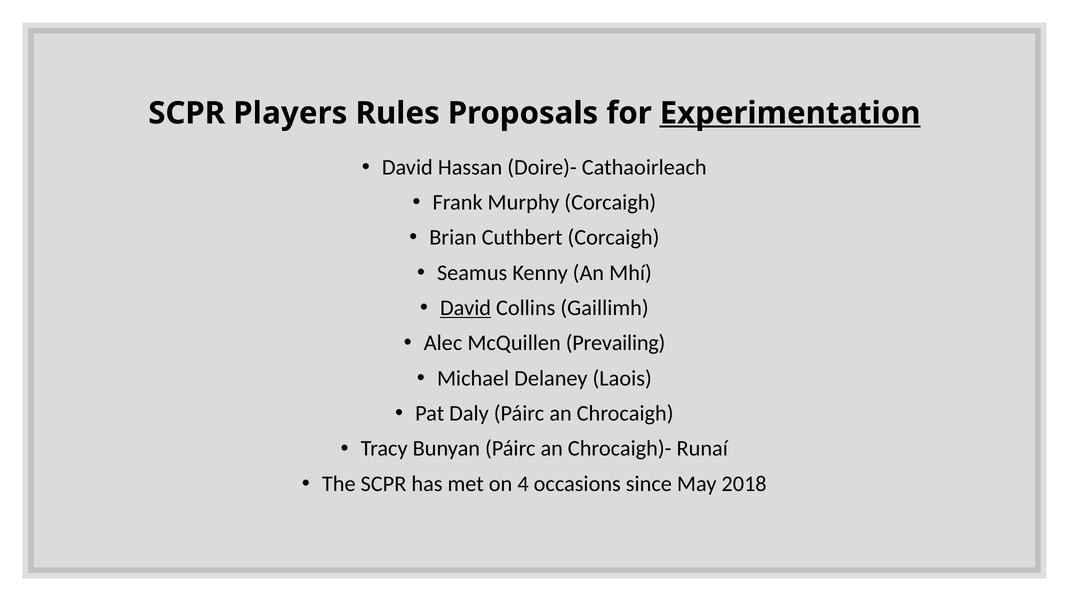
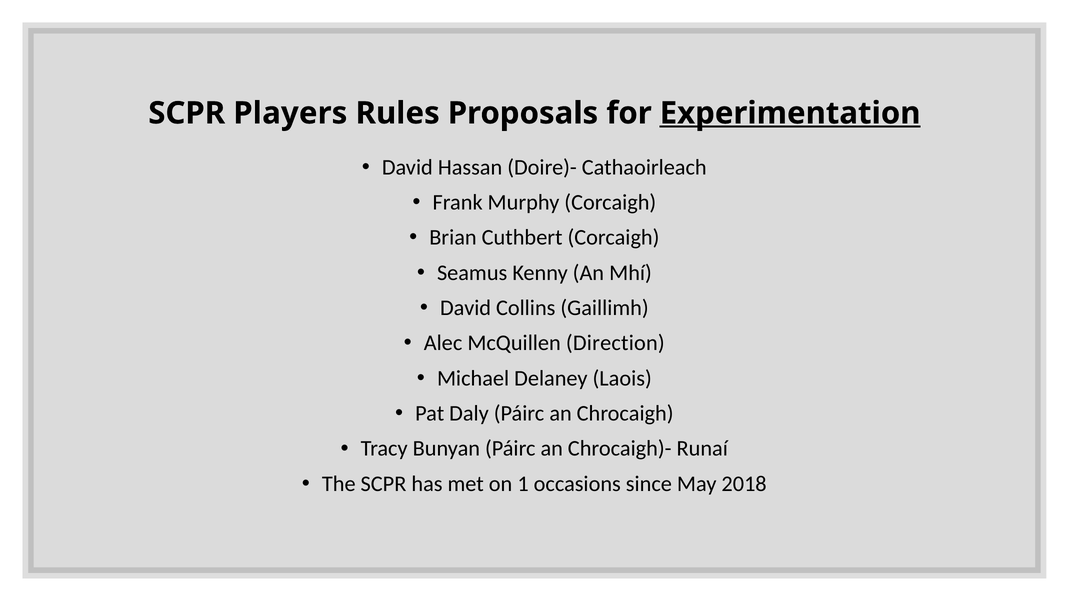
David at (466, 308) underline: present -> none
Prevailing: Prevailing -> Direction
4: 4 -> 1
